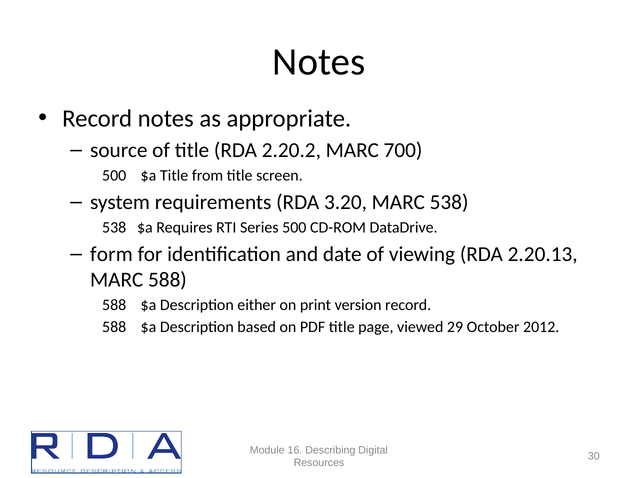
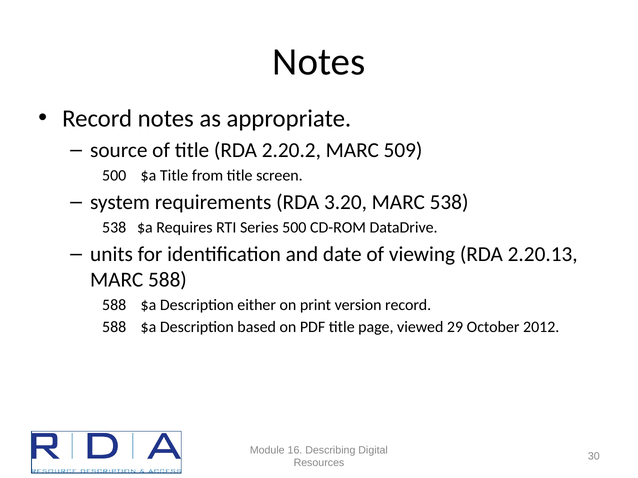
700: 700 -> 509
form: form -> units
